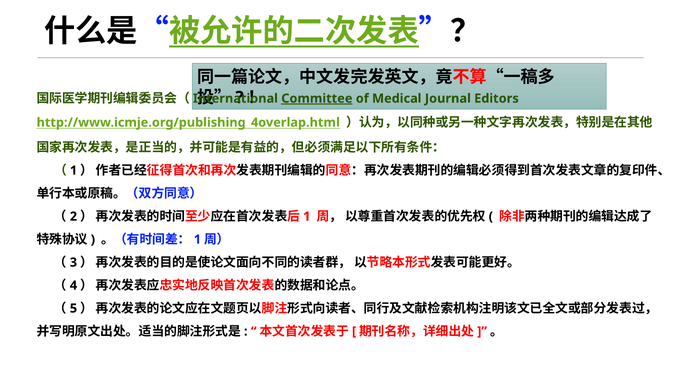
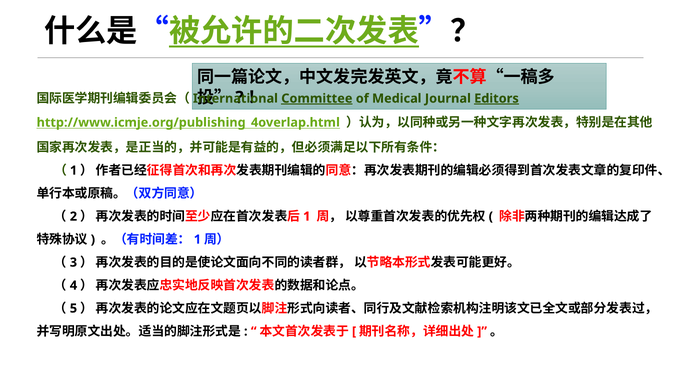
Editors underline: none -> present
